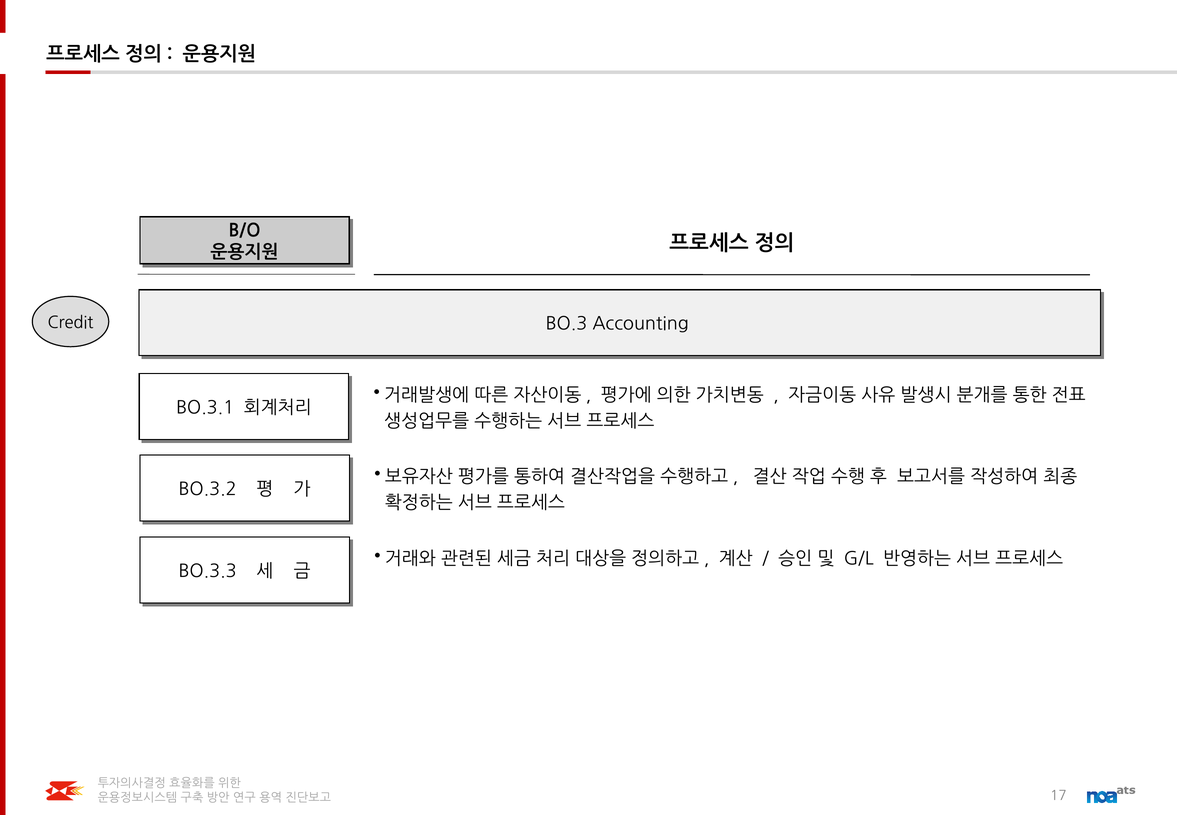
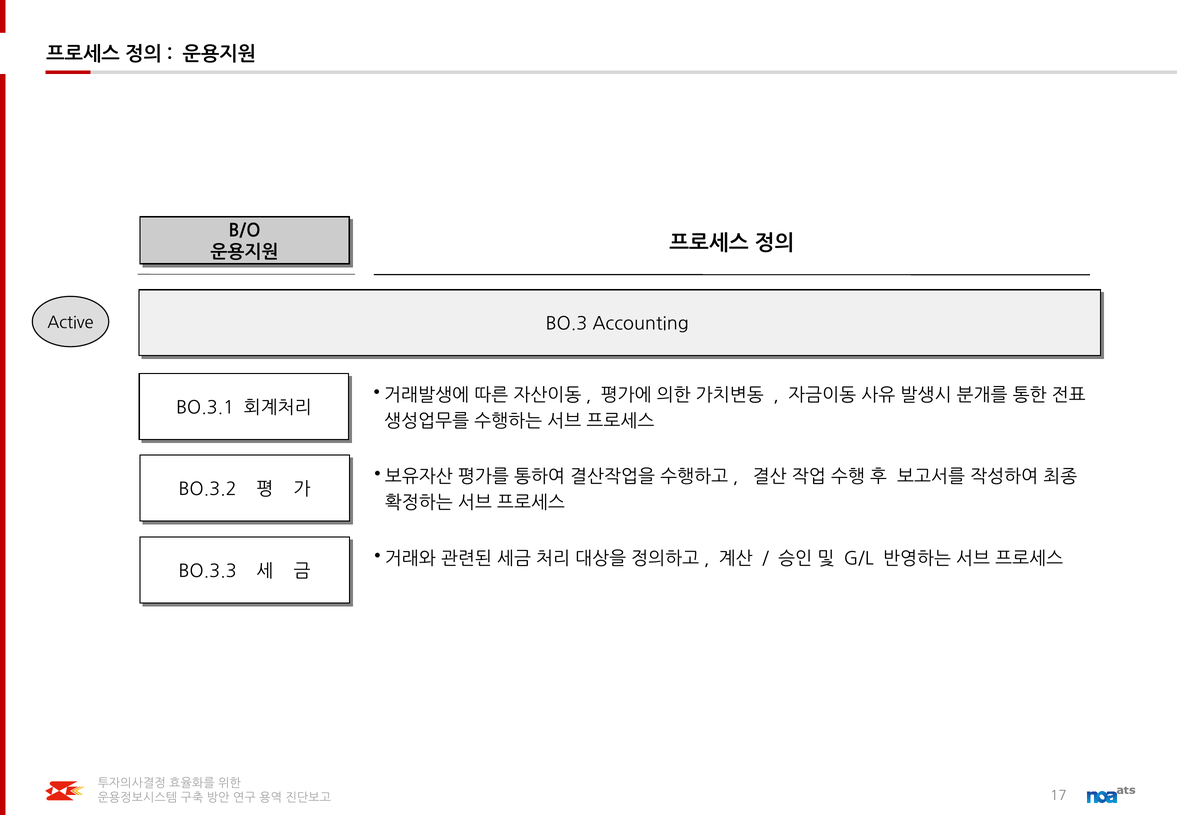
Credit: Credit -> Active
